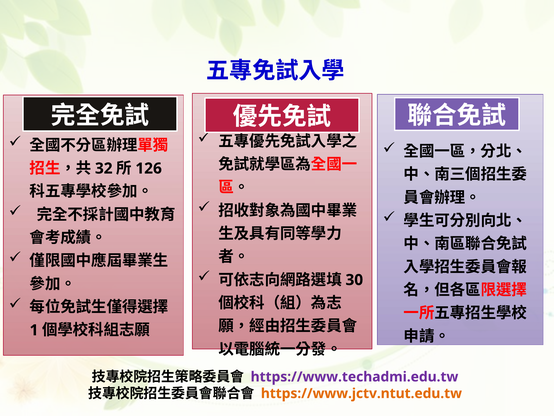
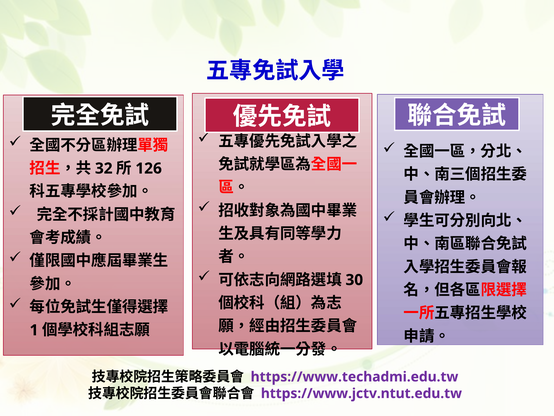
https://www.jctv.ntut.edu.tw colour: orange -> purple
